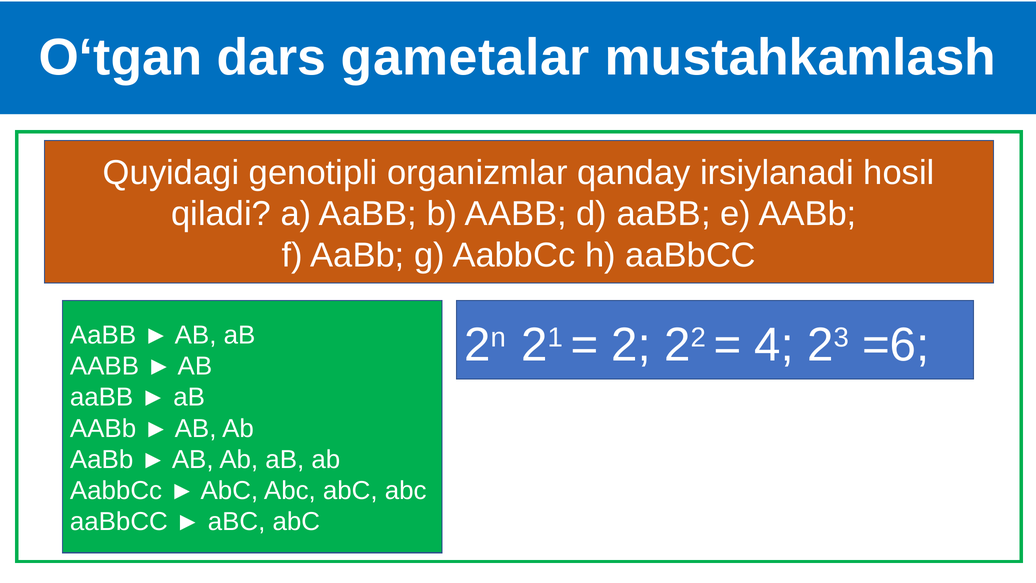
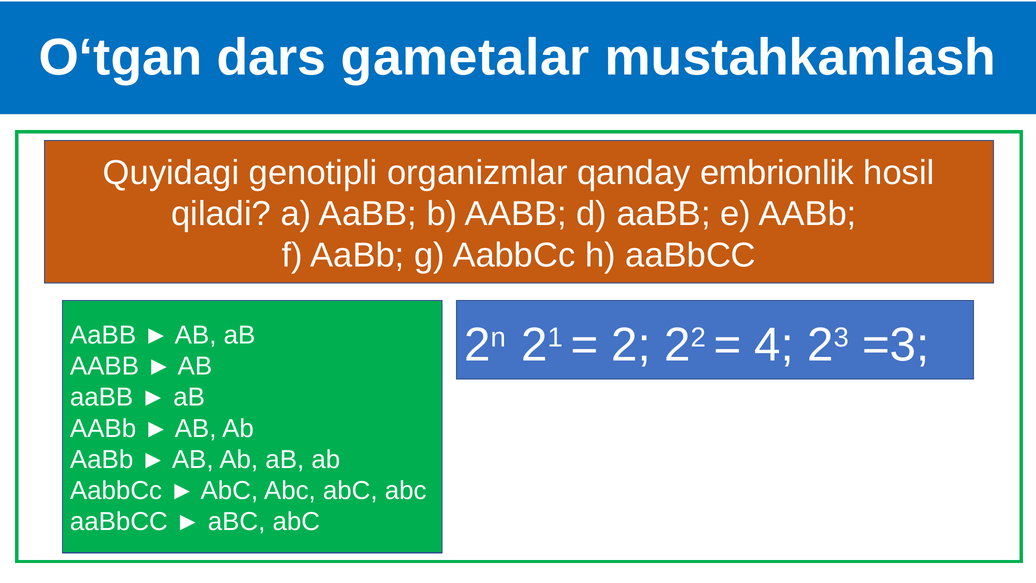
irsiylanadi: irsiylanadi -> embrionlik
=6: =6 -> =3
